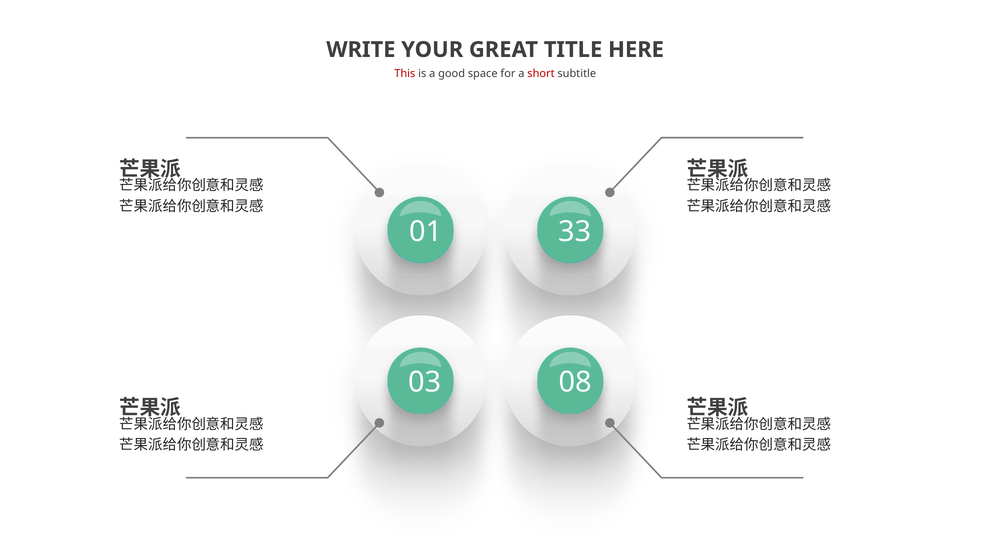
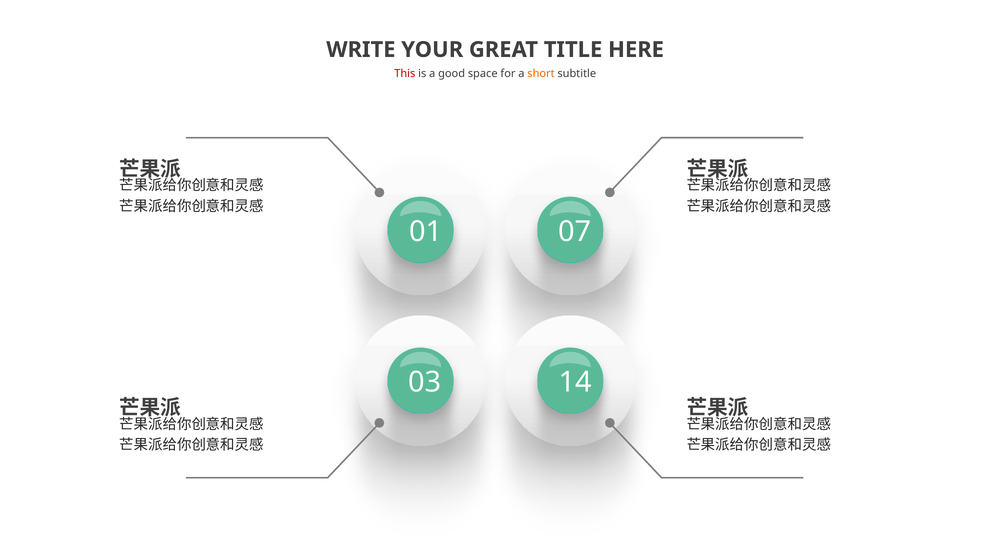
short colour: red -> orange
33: 33 -> 07
08: 08 -> 14
